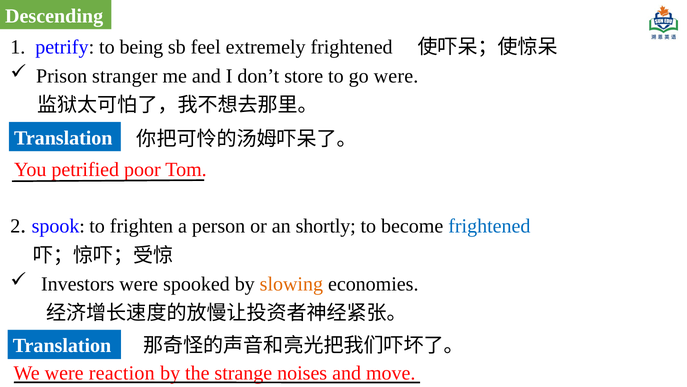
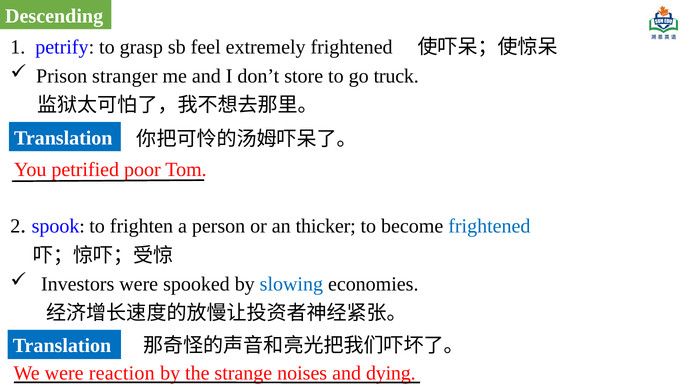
being: being -> grasp
go were: were -> truck
shortly: shortly -> thicker
slowing colour: orange -> blue
move: move -> dying
